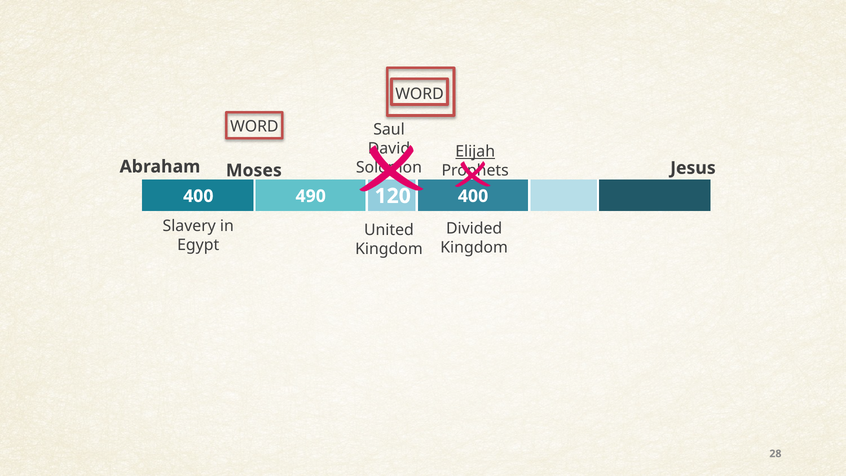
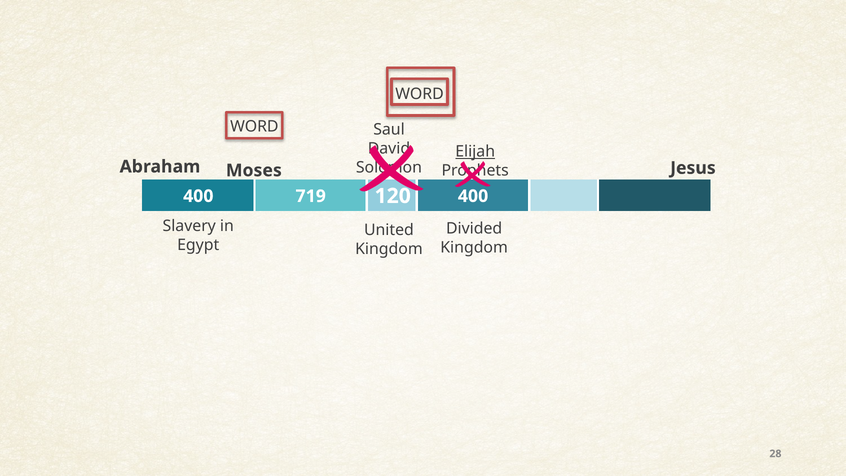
490: 490 -> 719
